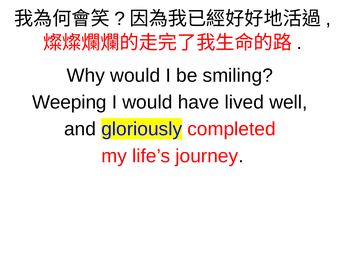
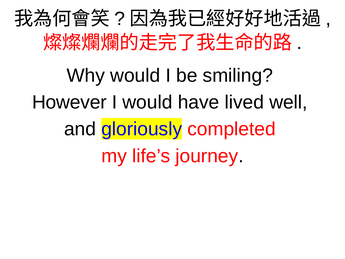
Weeping: Weeping -> However
